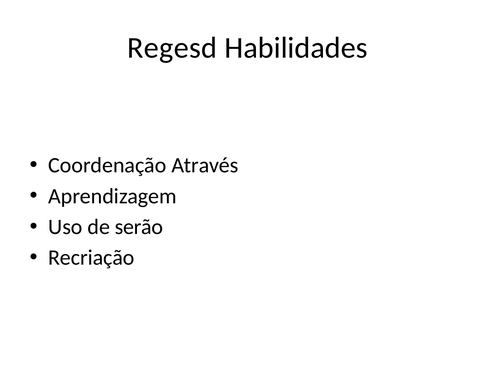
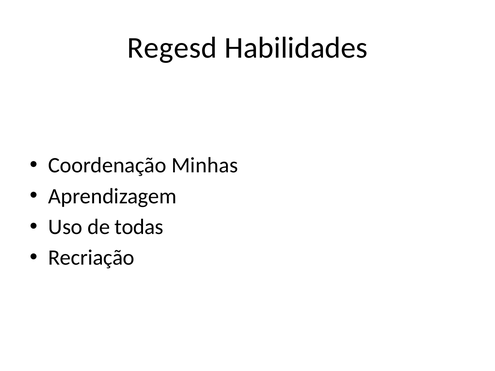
Através: Através -> Minhas
serão: serão -> todas
